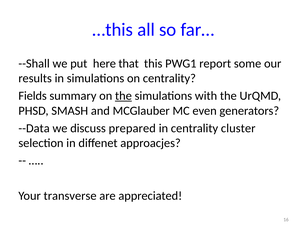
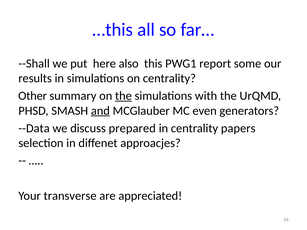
that: that -> also
Fields: Fields -> Other
and underline: none -> present
cluster: cluster -> papers
